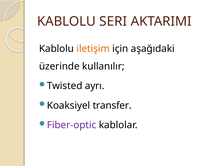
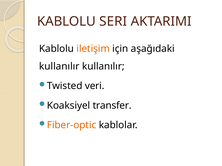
üzerinde at (59, 67): üzerinde -> kullanılır
ayrı: ayrı -> veri
Fiber-optic colour: purple -> orange
